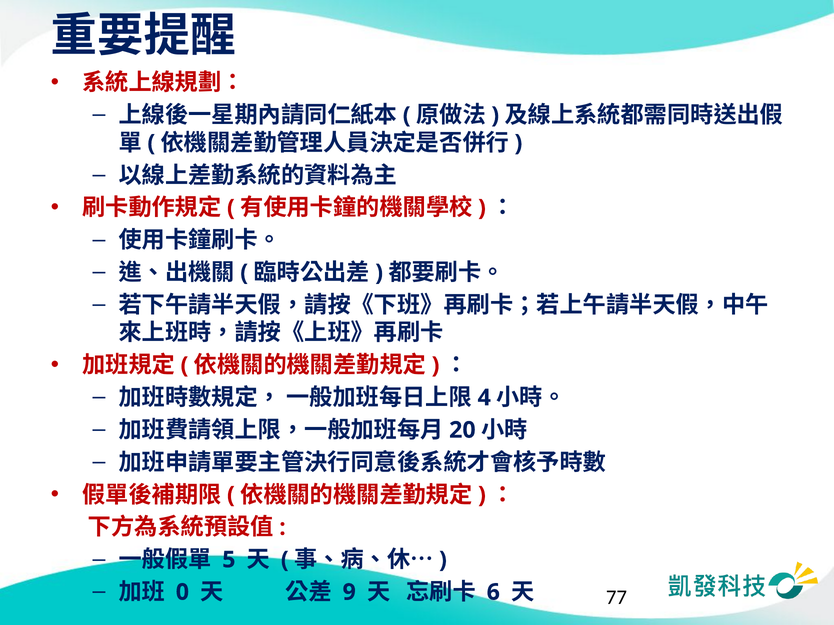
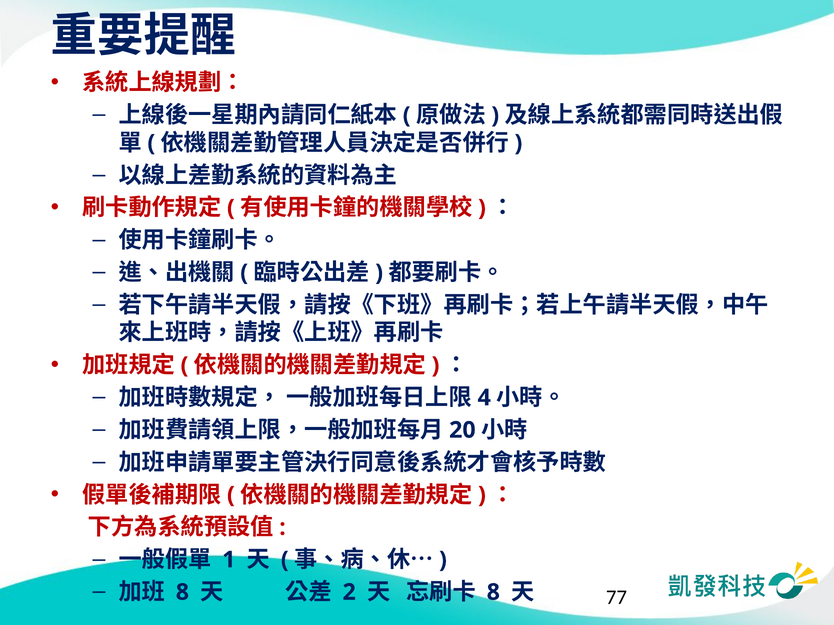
5: 5 -> 1
0 at (182, 593): 0 -> 8
9: 9 -> 2
6 at (493, 593): 6 -> 8
